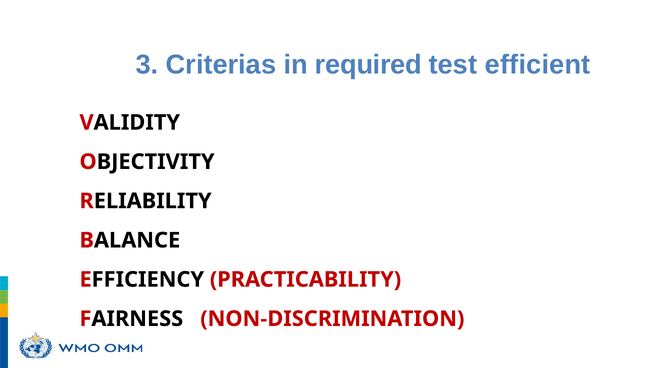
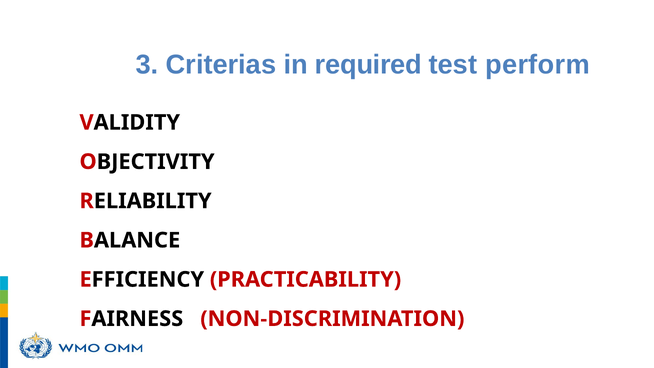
efficient: efficient -> perform
